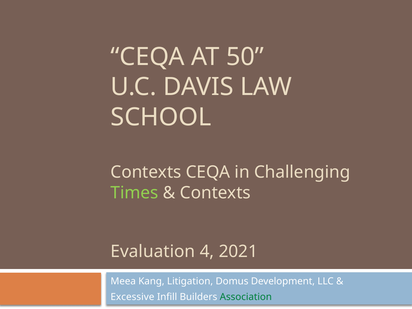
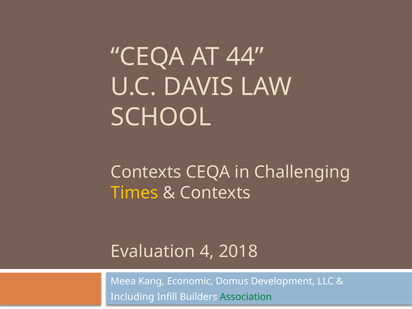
50: 50 -> 44
Times colour: light green -> yellow
2021: 2021 -> 2018
Litigation: Litigation -> Economic
Excessive: Excessive -> Including
